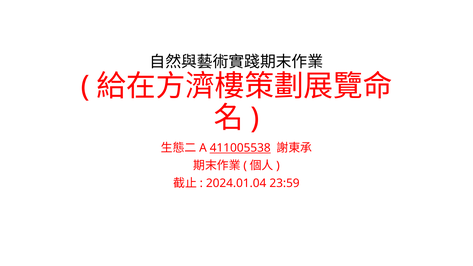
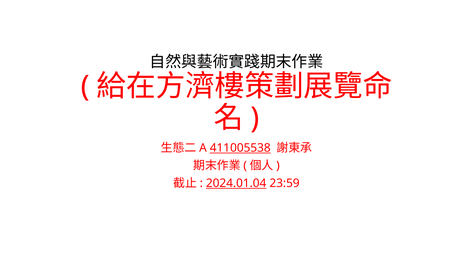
2024.01.04 underline: none -> present
